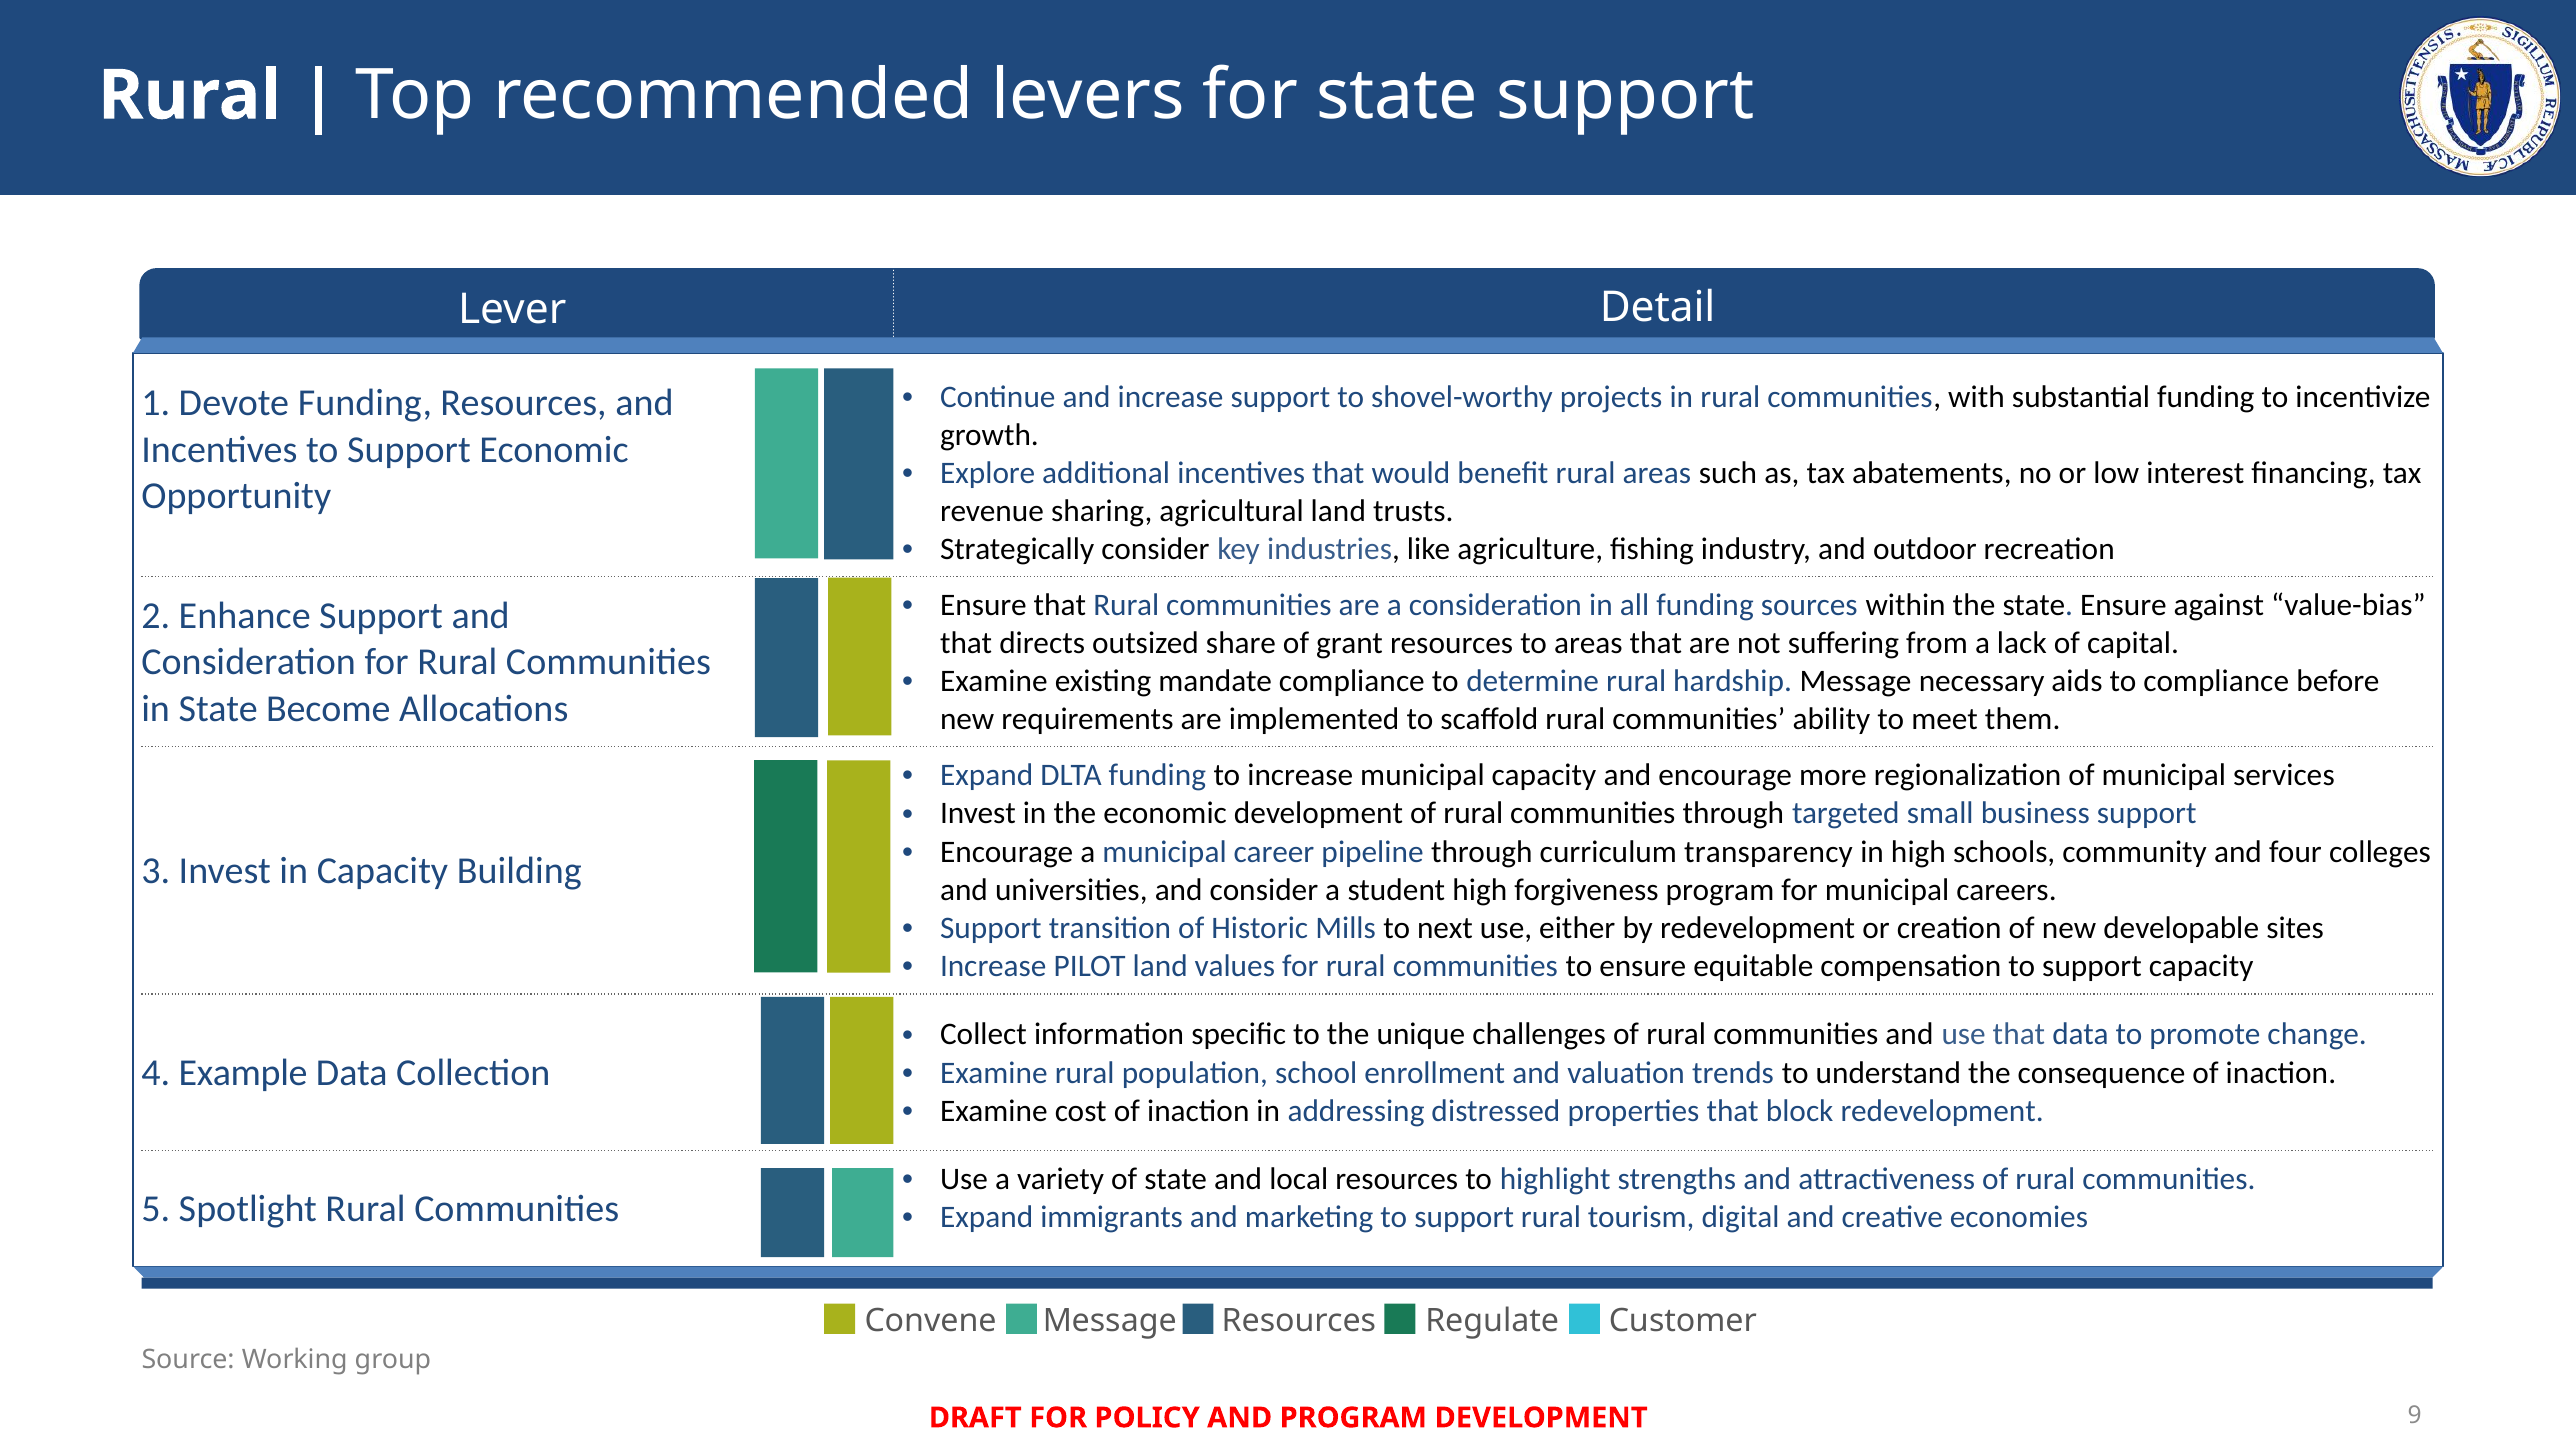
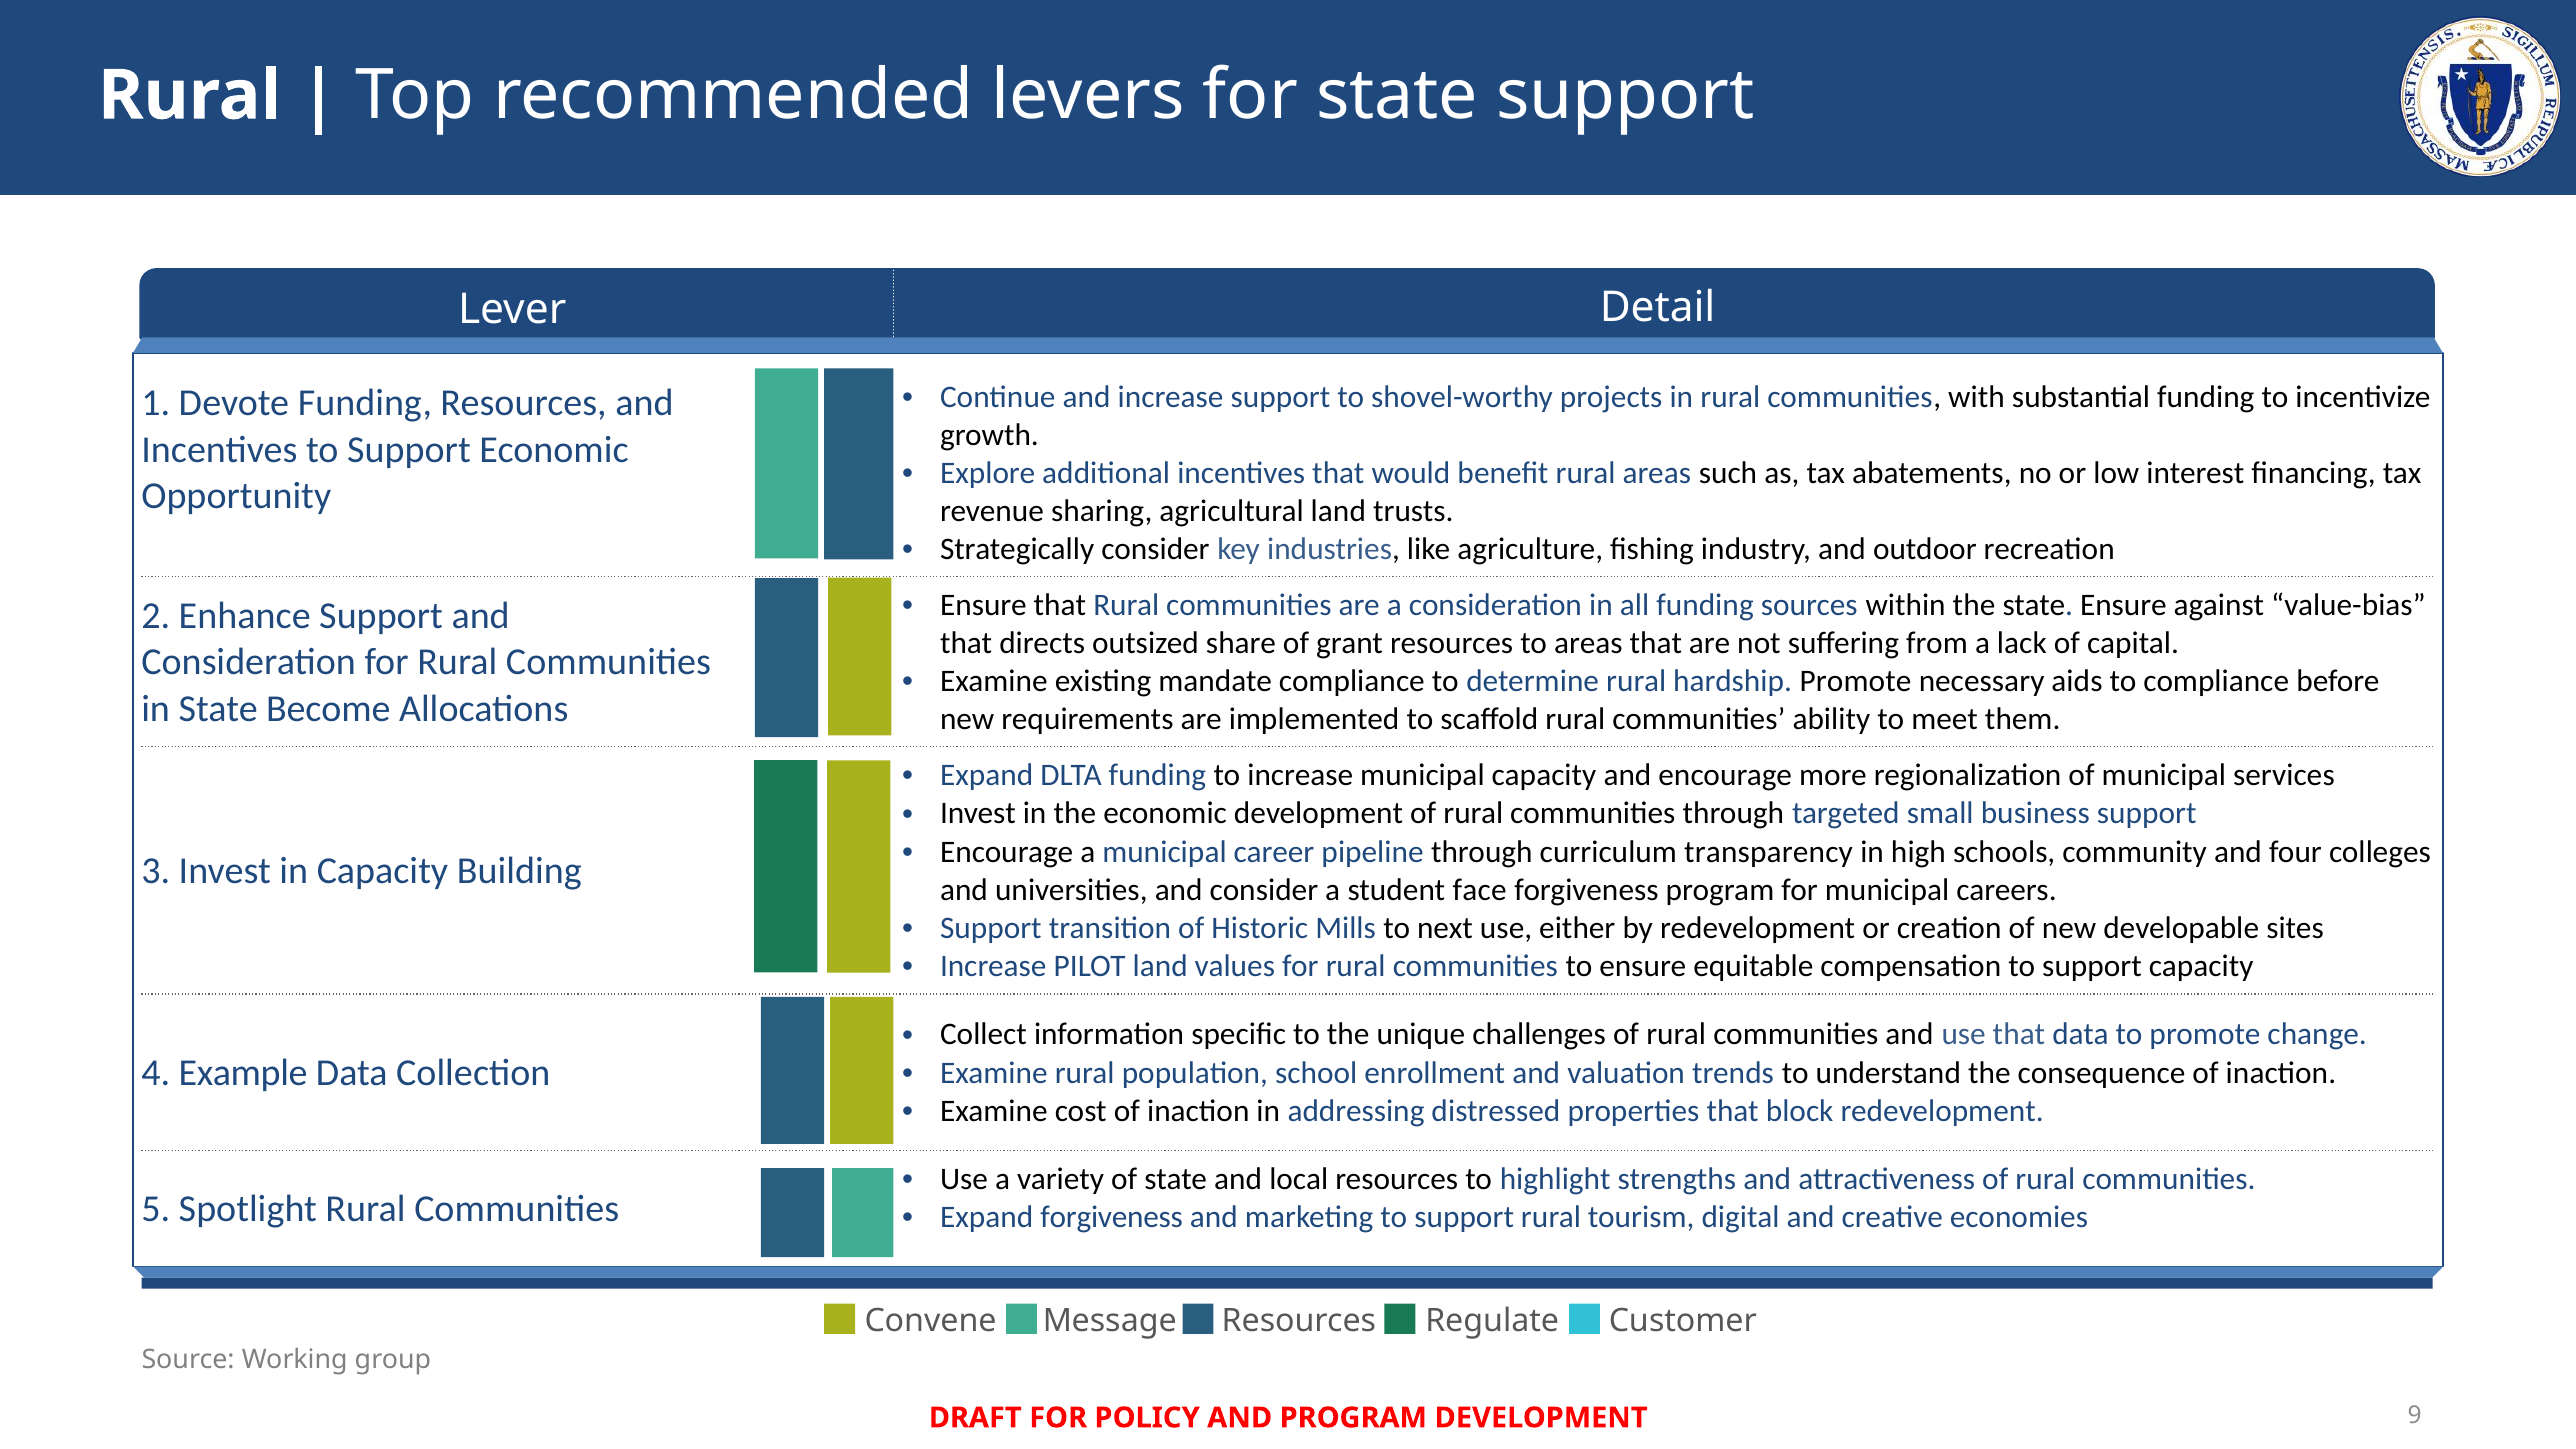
hardship Message: Message -> Promote
student high: high -> face
Expand immigrants: immigrants -> forgiveness
